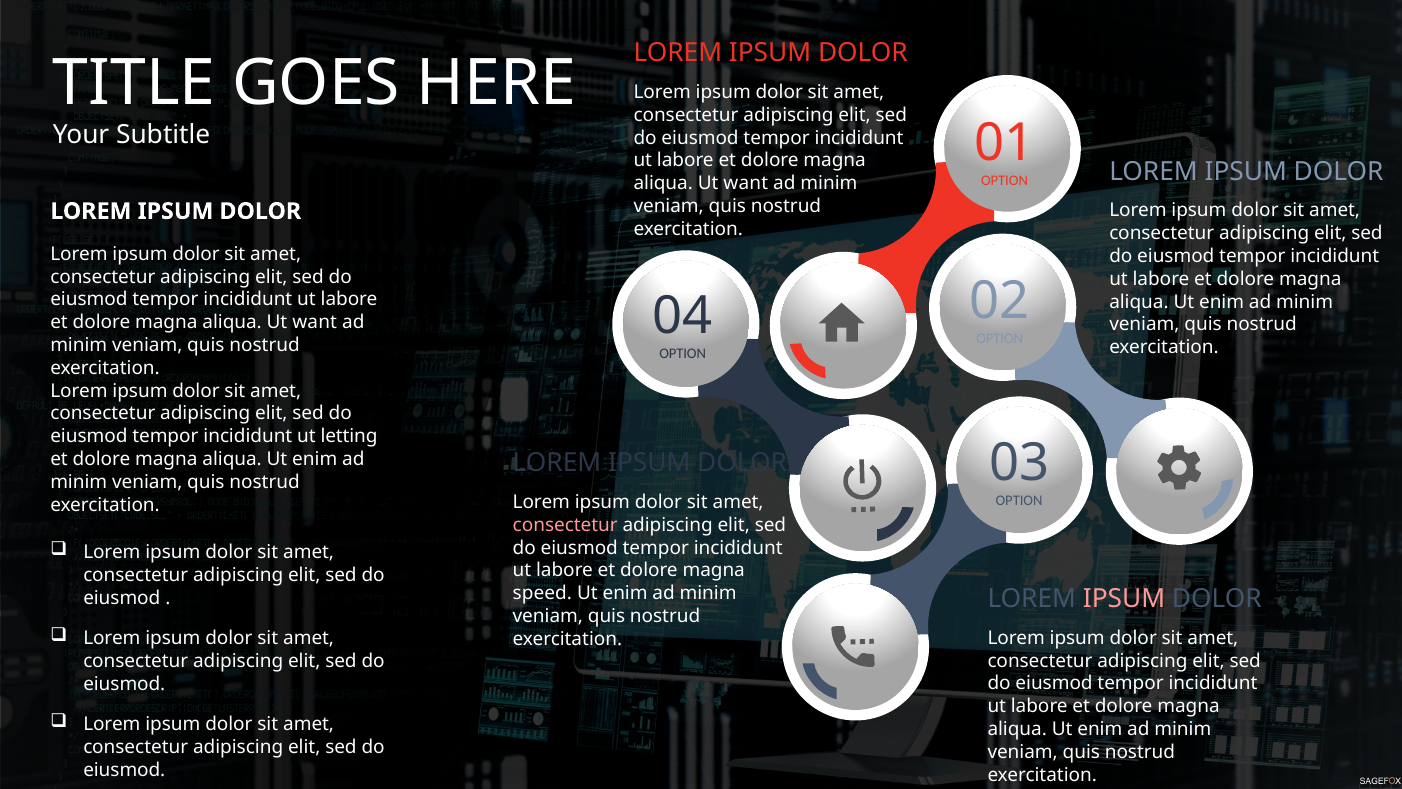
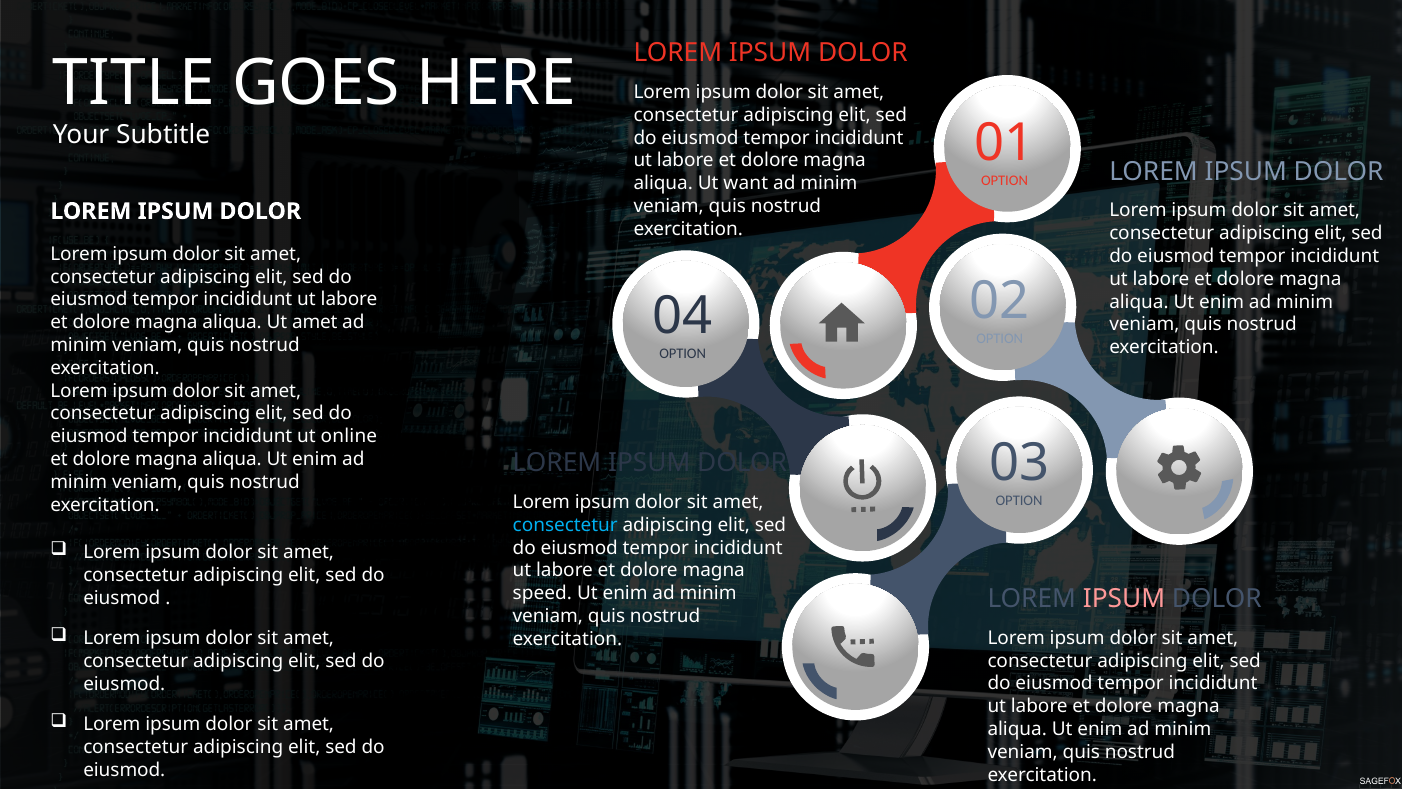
want at (315, 322): want -> amet
letting: letting -> online
consectetur at (565, 525) colour: pink -> light blue
